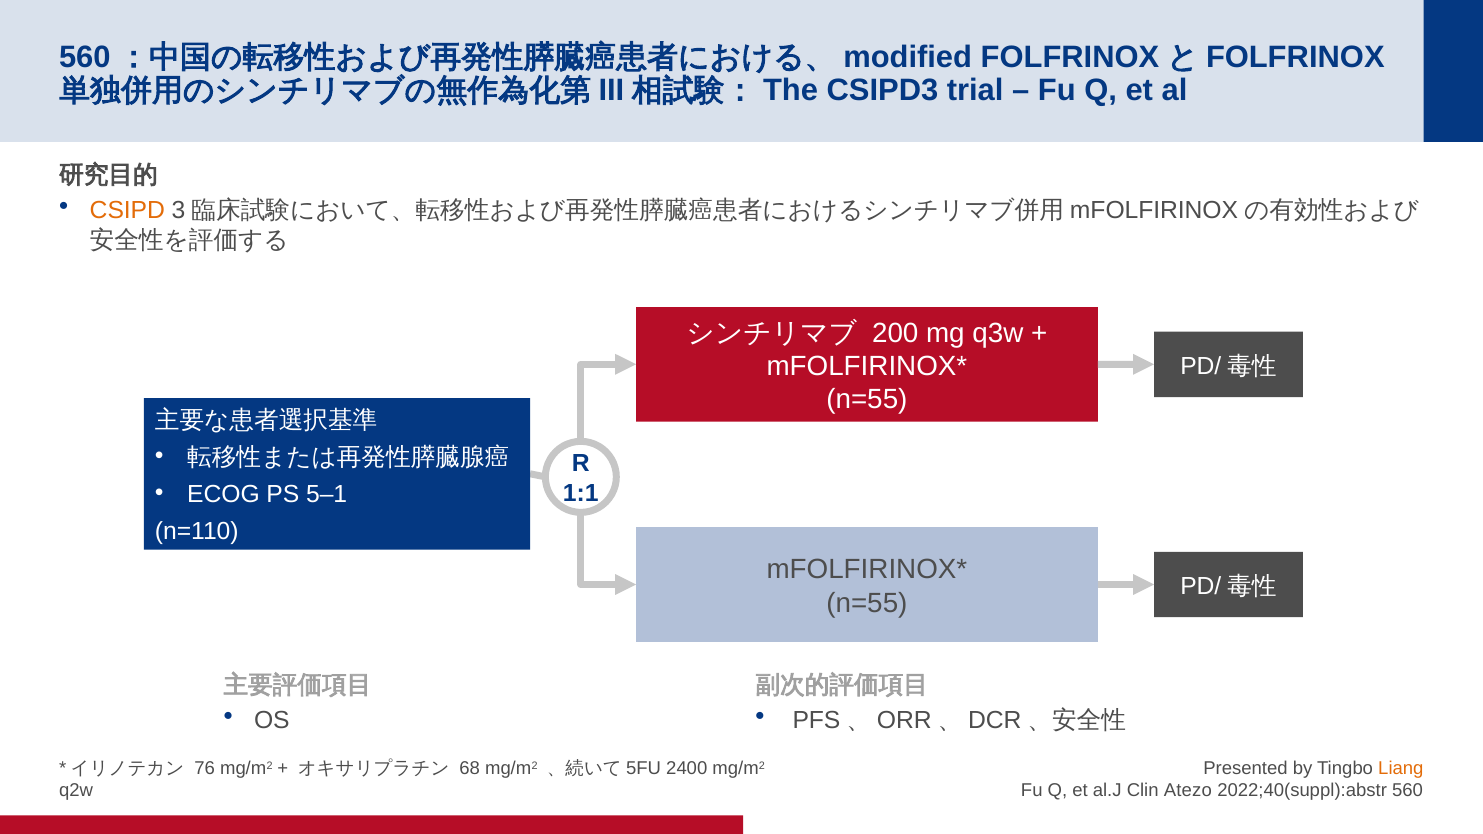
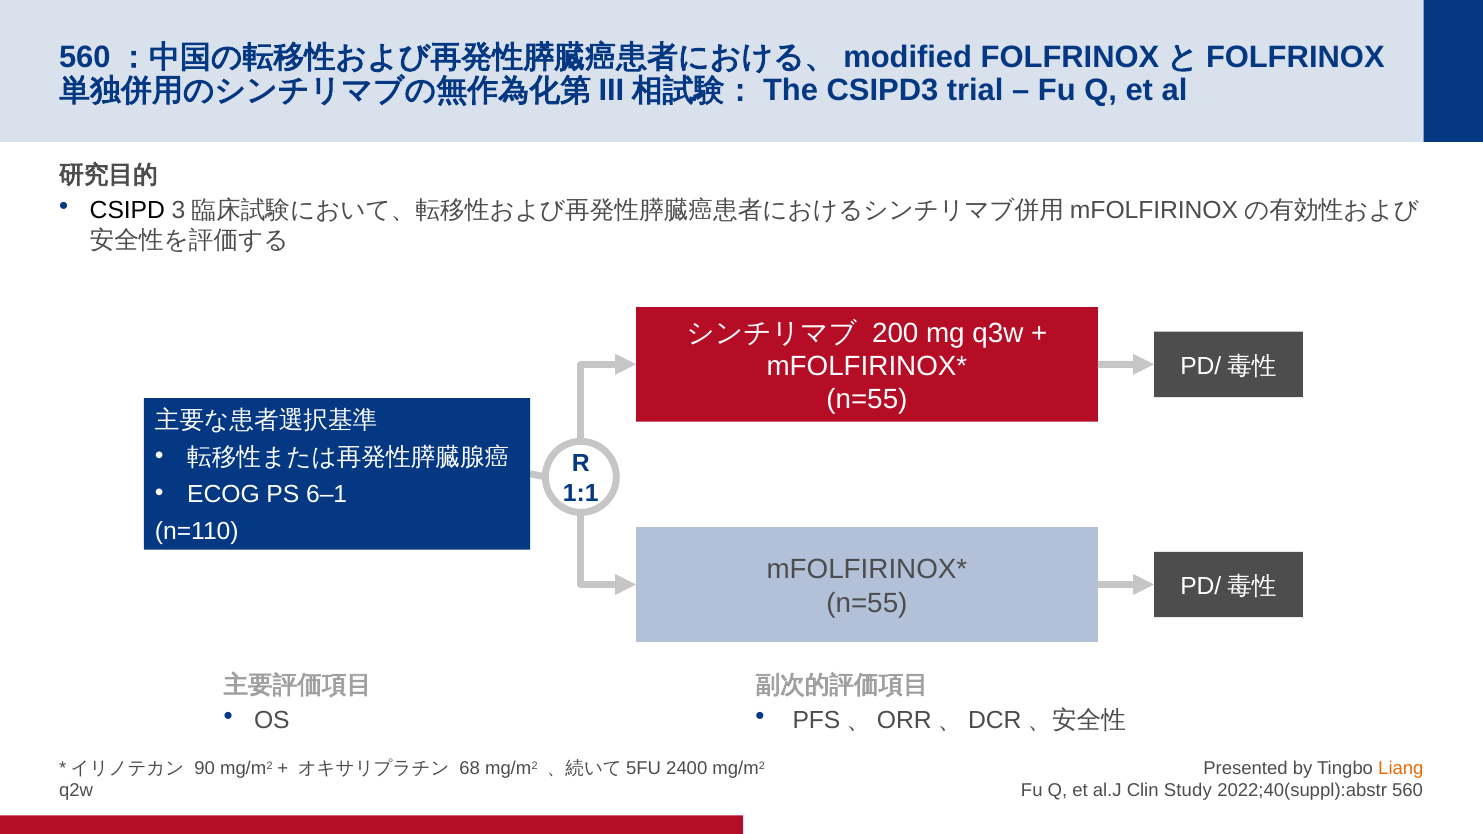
CSIPD colour: orange -> black
5–1: 5–1 -> 6–1
76: 76 -> 90
Atezo: Atezo -> Study
